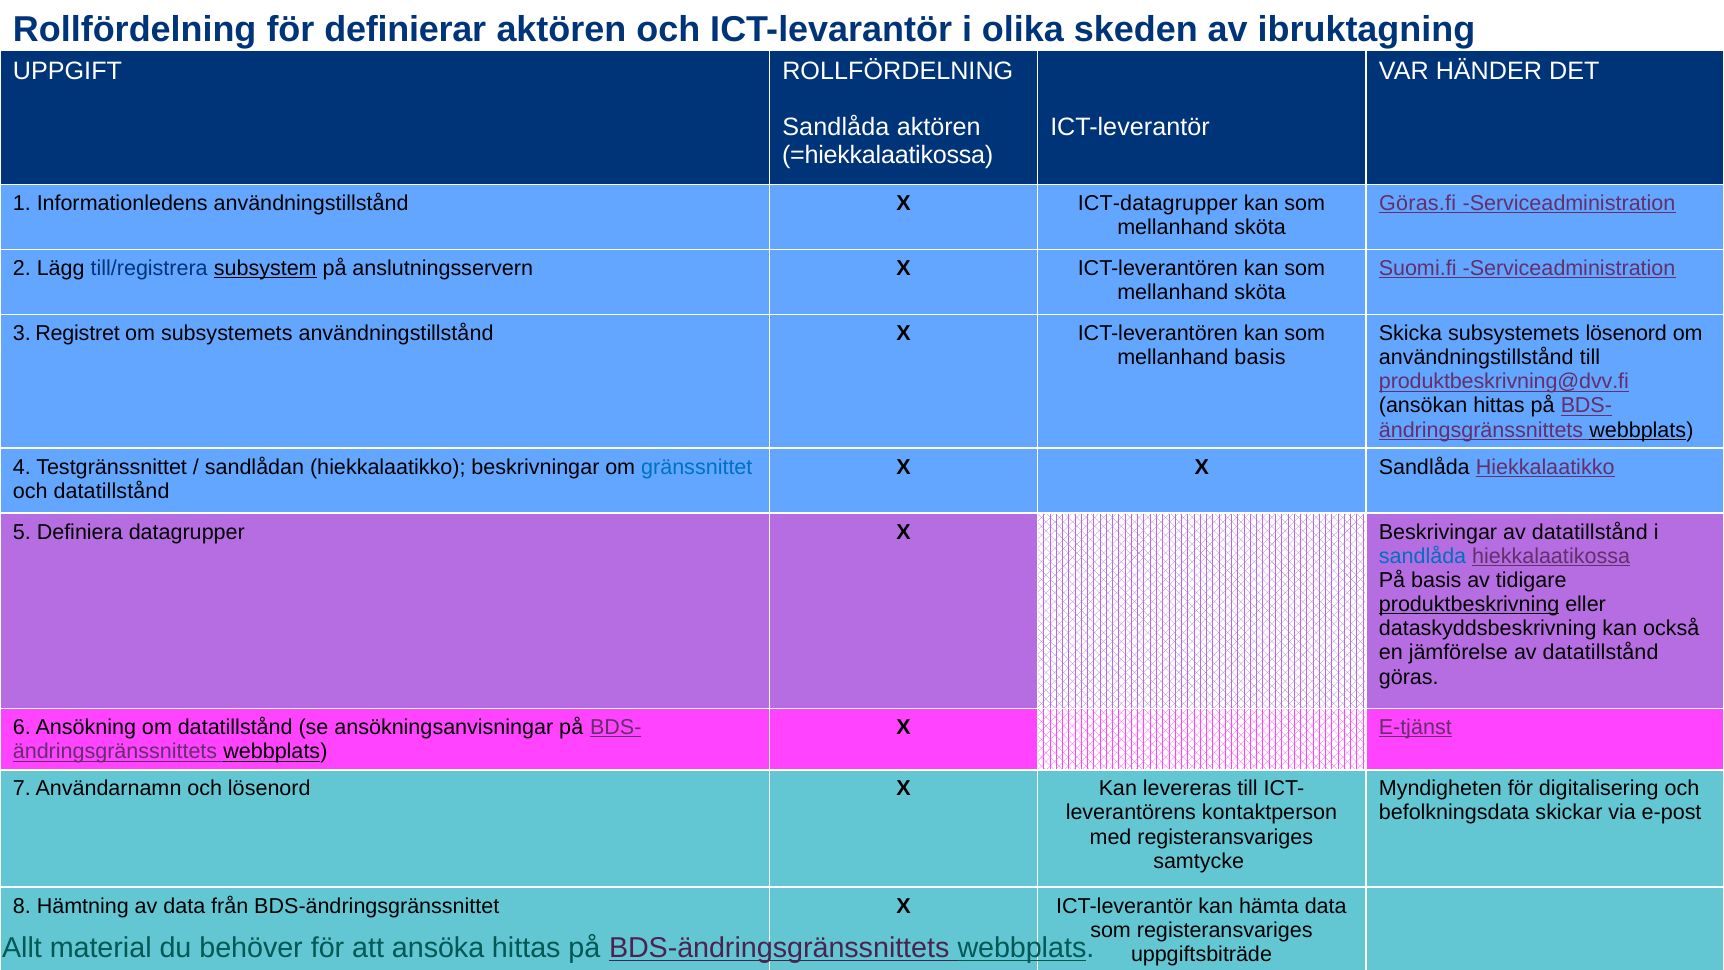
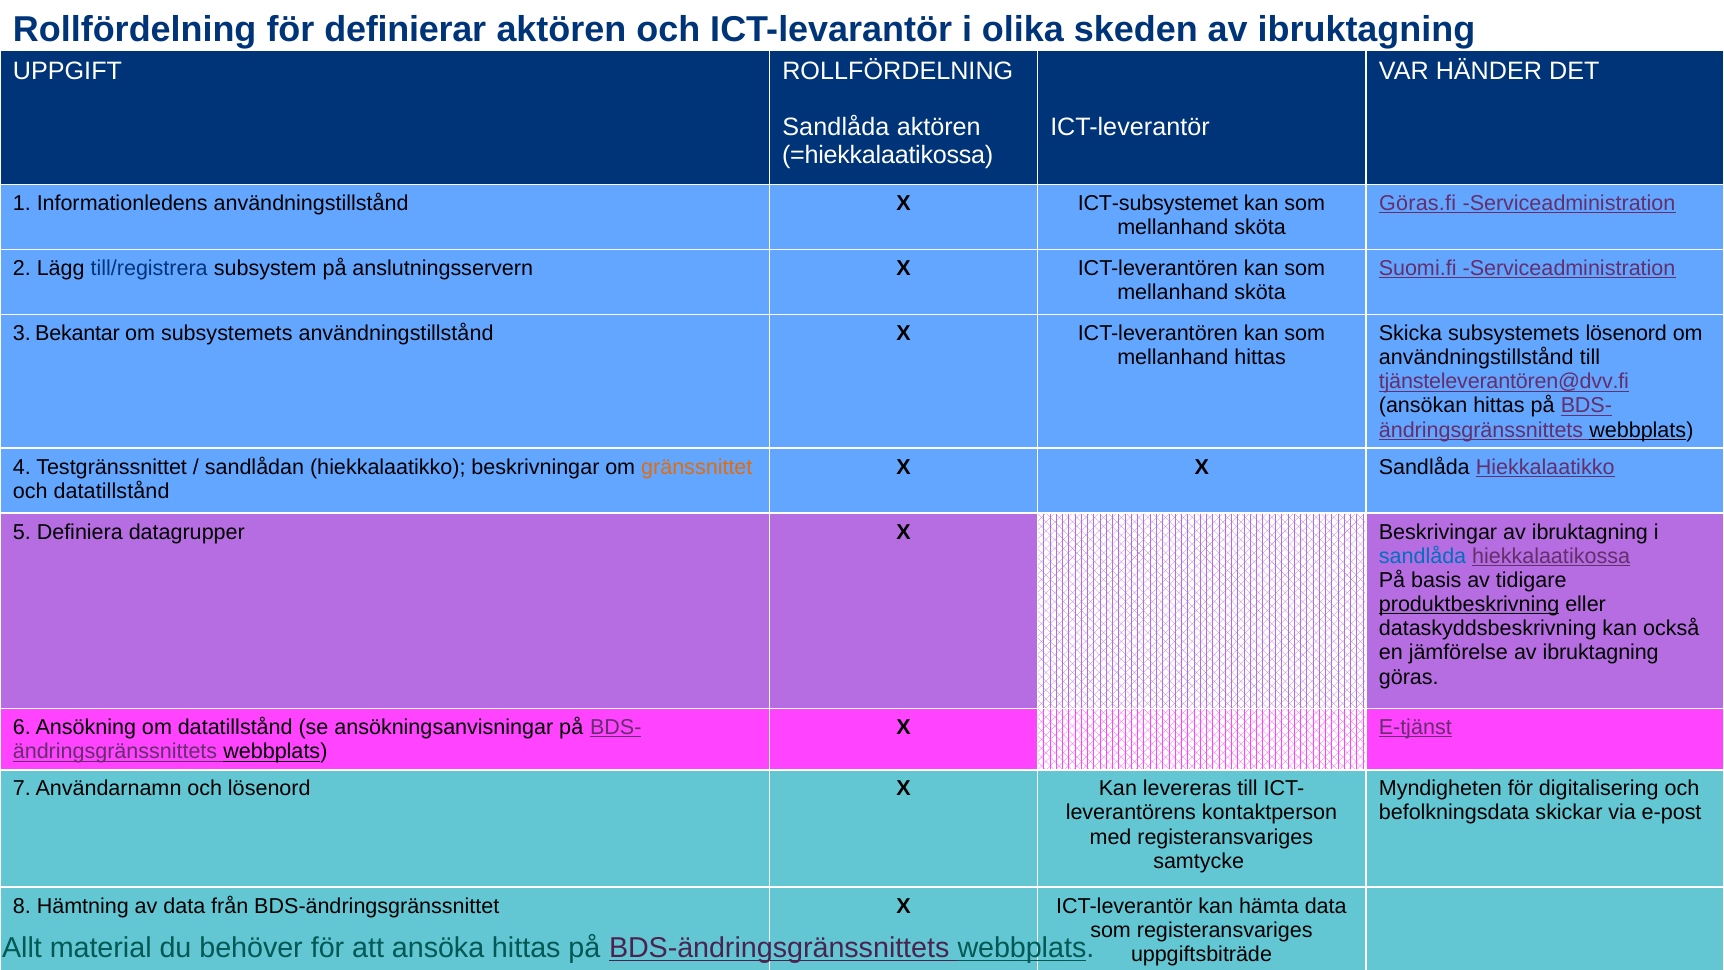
ICT-datagrupper: ICT-datagrupper -> ICT-subsystemet
subsystem underline: present -> none
Registret: Registret -> Bekantar
mellanhand basis: basis -> hittas
produktbeskrivning@dvv.fi: produktbeskrivning@dvv.fi -> tjänsteleverantören@dvv.fi
gränssnittet colour: blue -> orange
Beskrivingar av datatillstånd: datatillstånd -> ibruktagning
jämförelse av datatillstånd: datatillstånd -> ibruktagning
